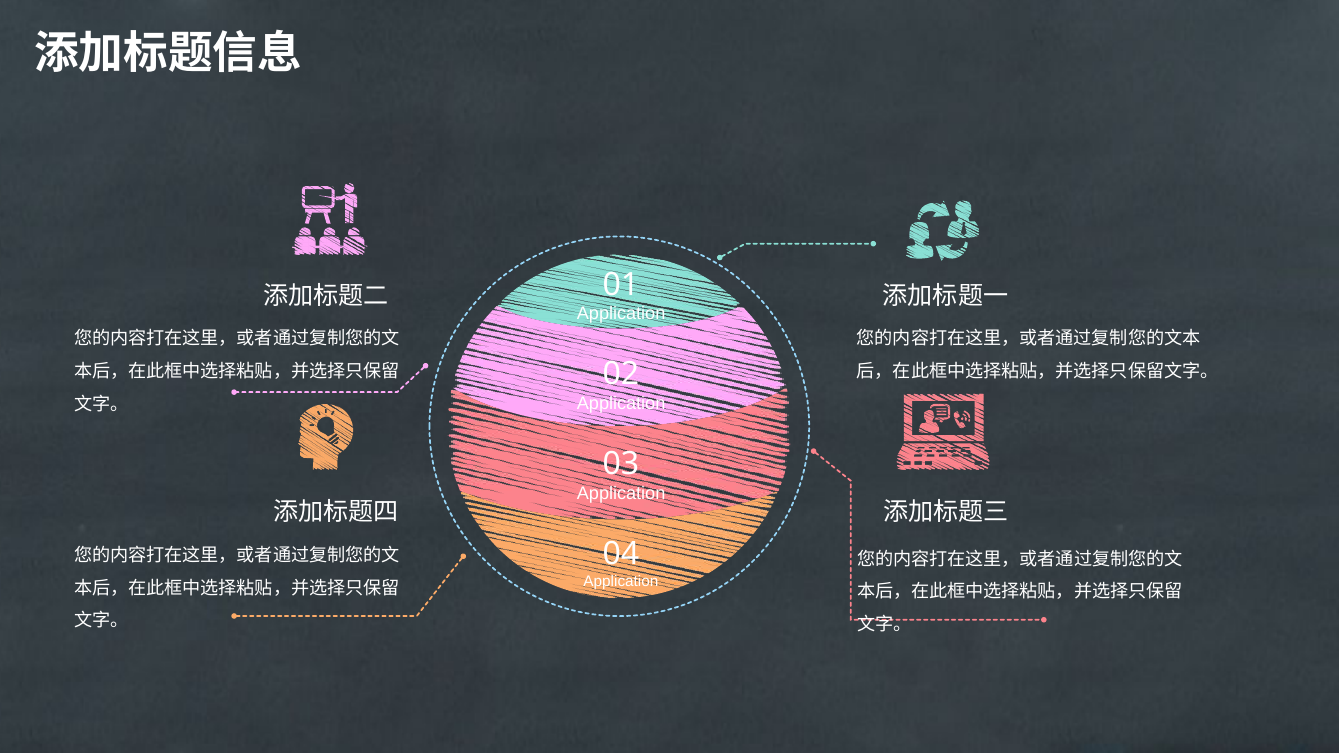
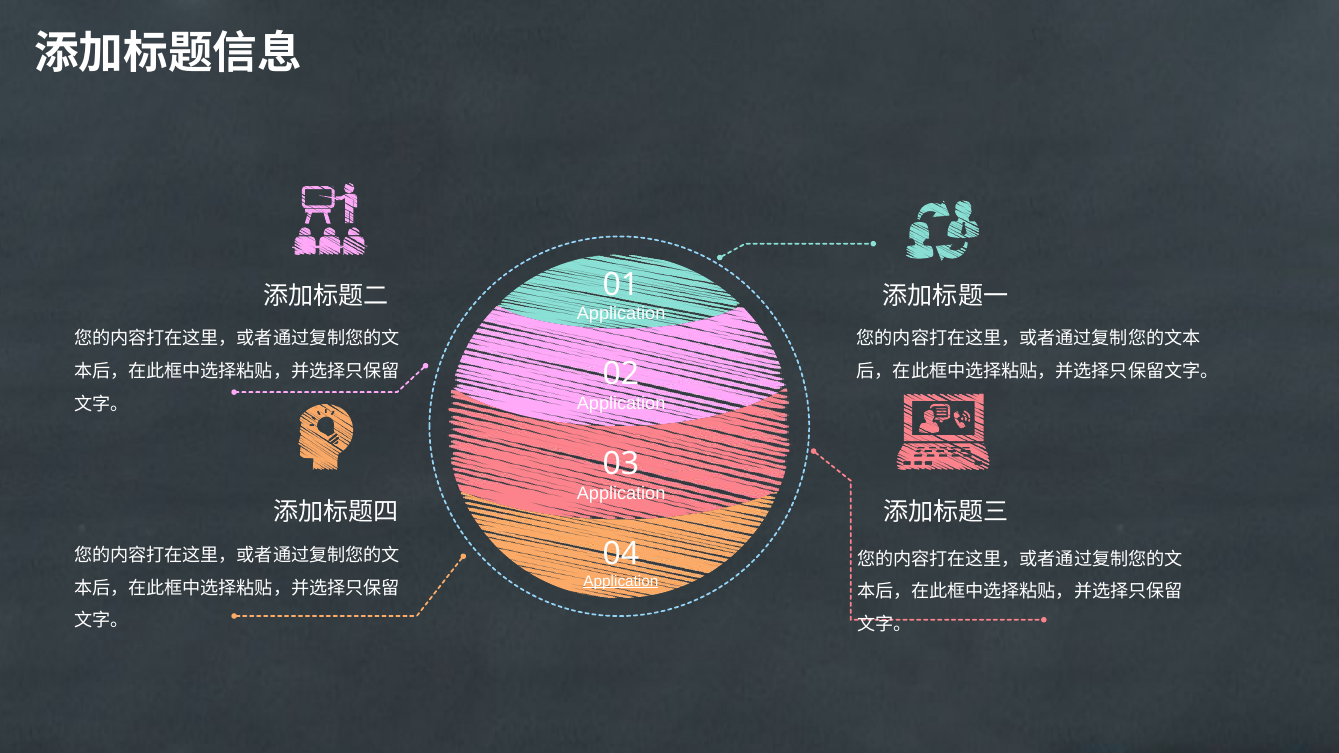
Application at (621, 581) underline: none -> present
